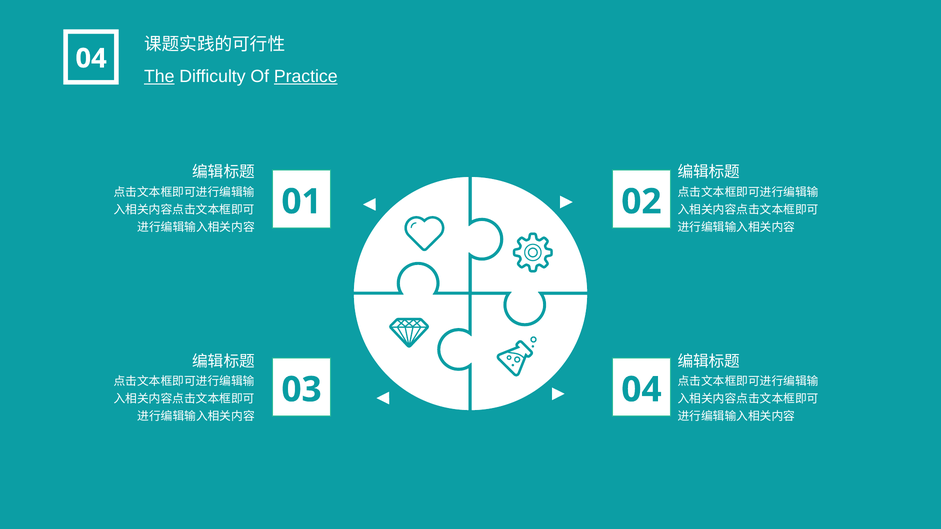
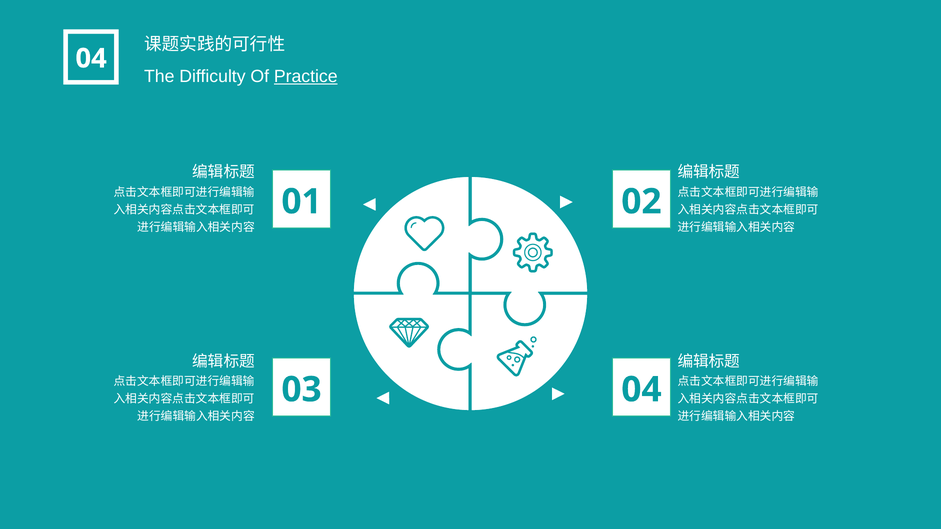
The underline: present -> none
